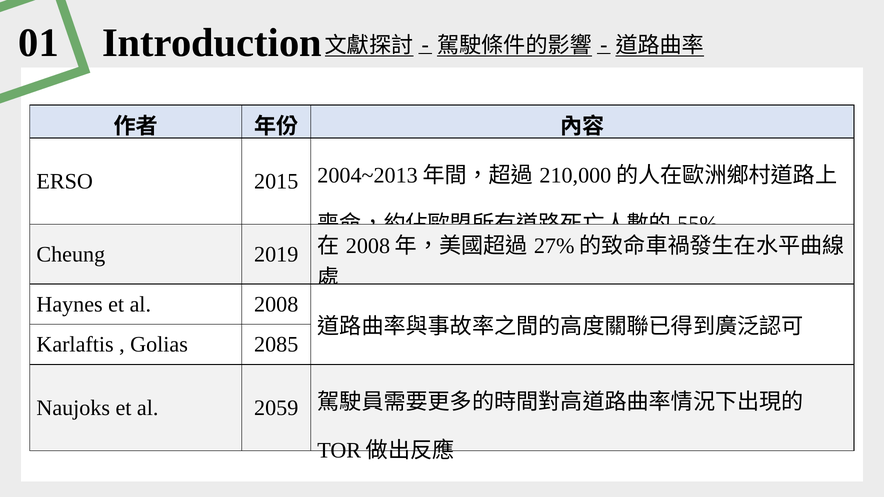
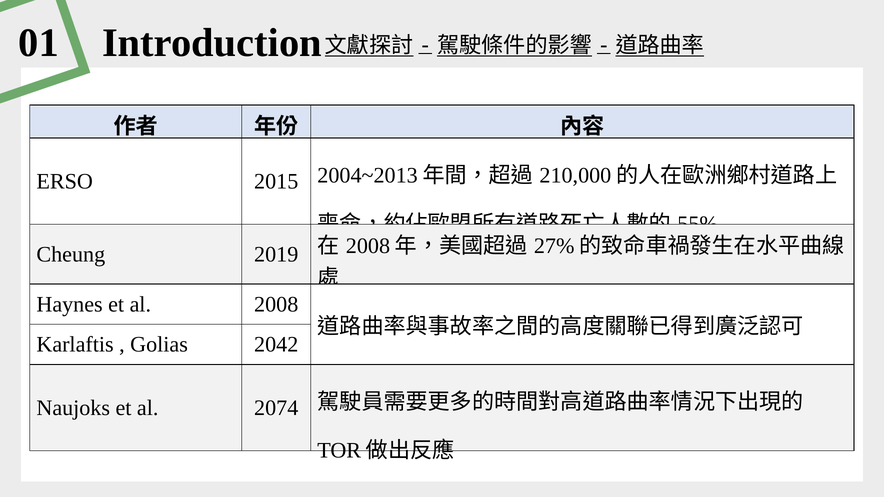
2085: 2085 -> 2042
2059: 2059 -> 2074
